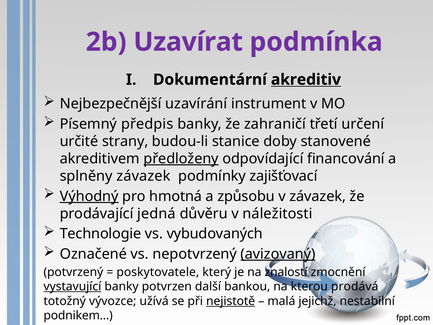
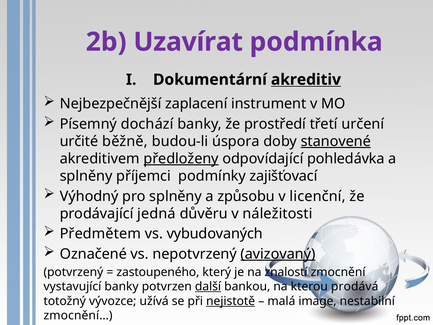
uzavírání: uzavírání -> zaplacení
předpis: předpis -> dochází
zahraničí: zahraničí -> prostředí
strany: strany -> běžně
stanice: stanice -> úspora
stanovené underline: none -> present
financování: financování -> pohledávka
splněny závazek: závazek -> příjemci
Výhodný underline: present -> none
pro hmotná: hmotná -> splněny
v závazek: závazek -> licenční
Technologie: Technologie -> Předmětem
poskytovatele: poskytovatele -> zastoupeného
vystavující underline: present -> none
další underline: none -> present
jejichž: jejichž -> image
podnikem…: podnikem… -> zmocnění…
